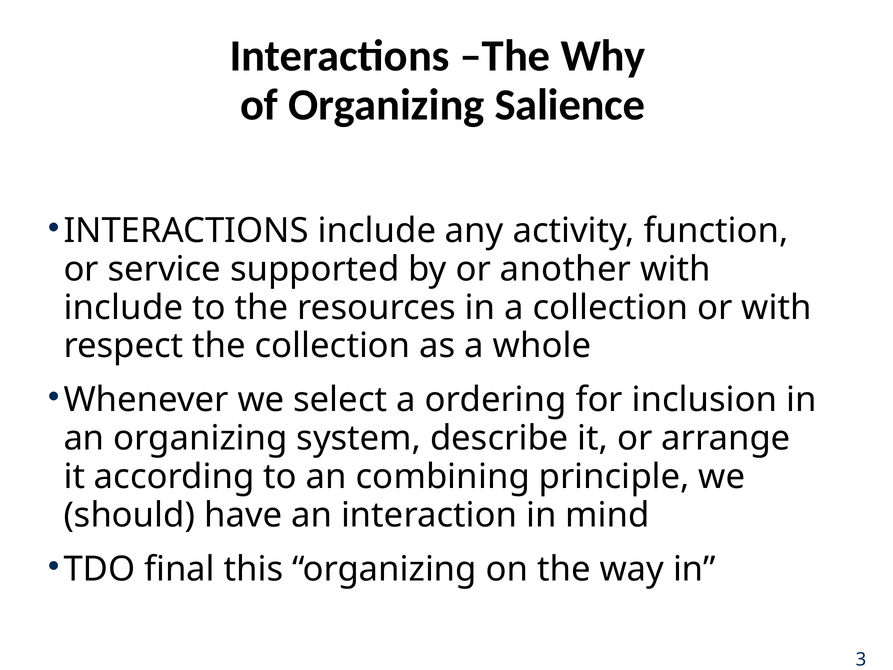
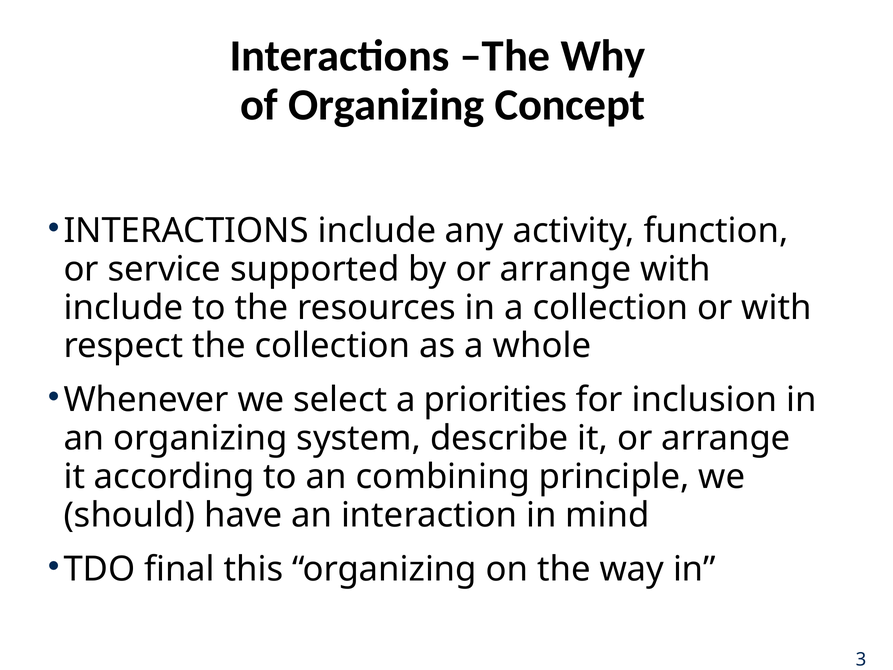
Salience: Salience -> Concept
by or another: another -> arrange
ordering: ordering -> priorities
